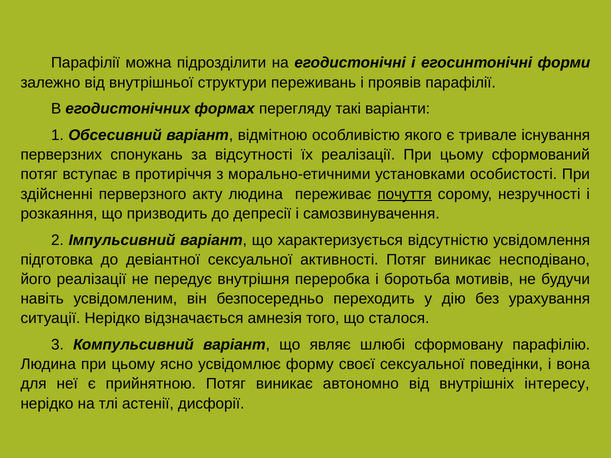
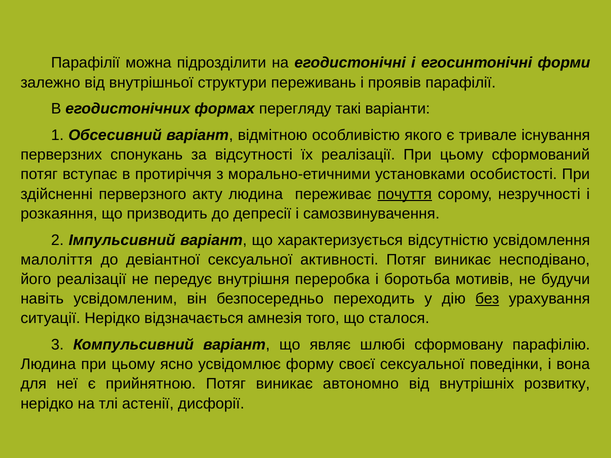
підготовка: підготовка -> малоліття
без underline: none -> present
інтересу: інтересу -> розвитку
